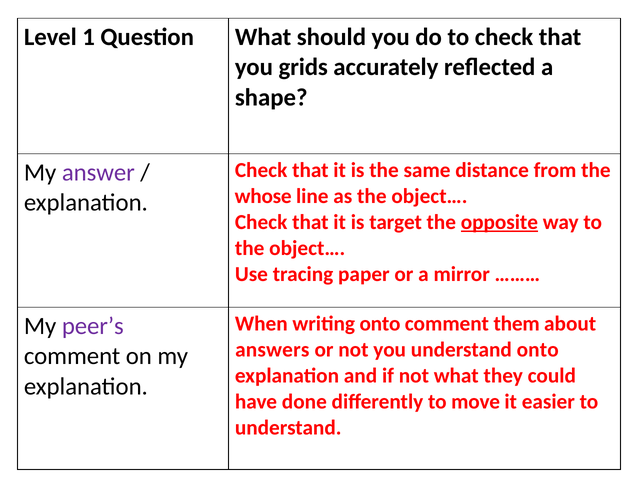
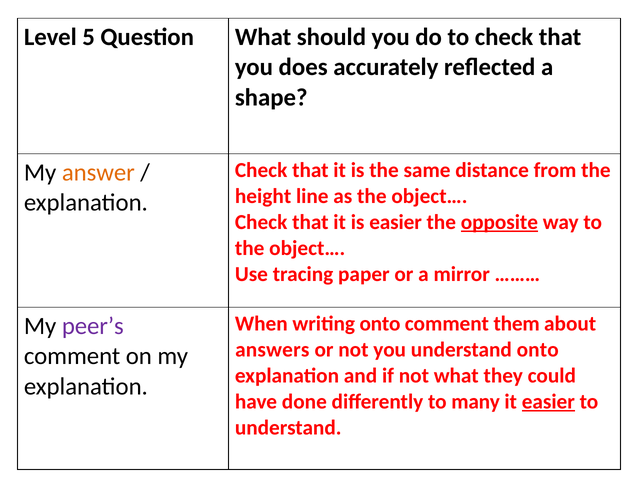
1: 1 -> 5
grids: grids -> does
answer colour: purple -> orange
whose: whose -> height
is target: target -> easier
move: move -> many
easier at (548, 401) underline: none -> present
